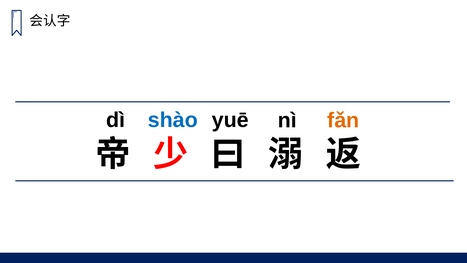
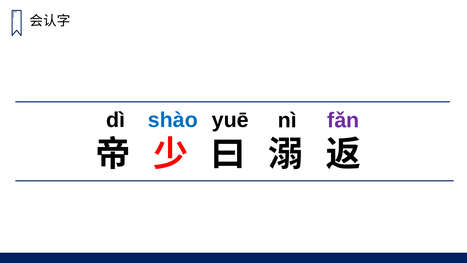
fǎn colour: orange -> purple
